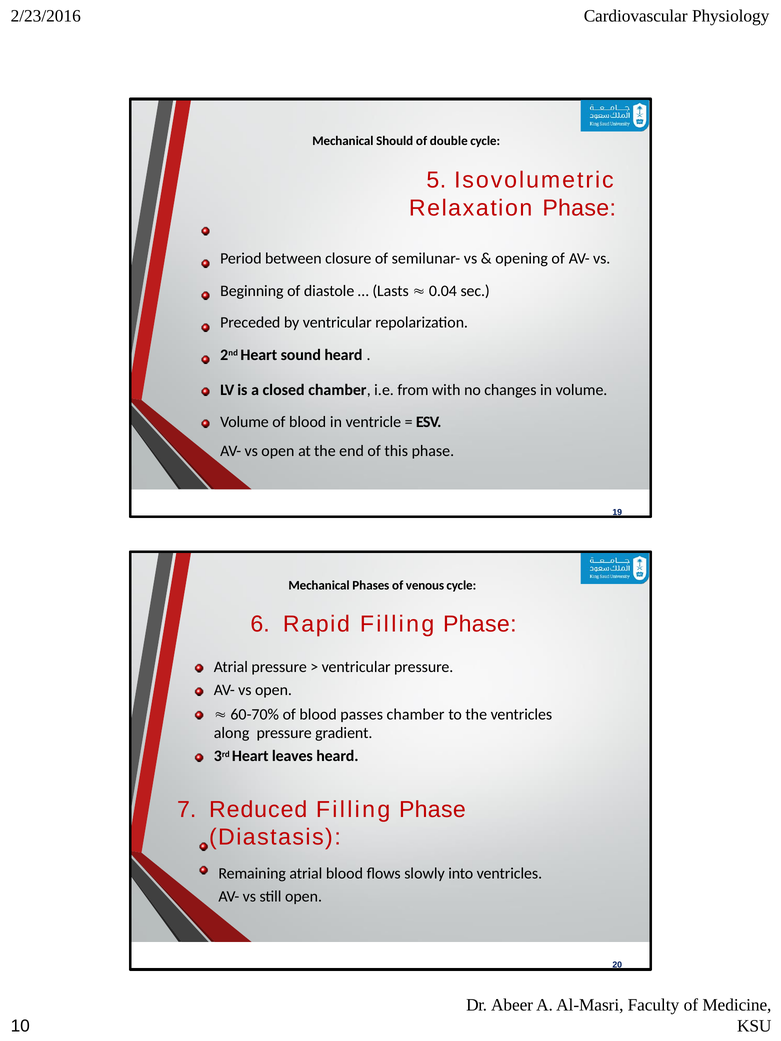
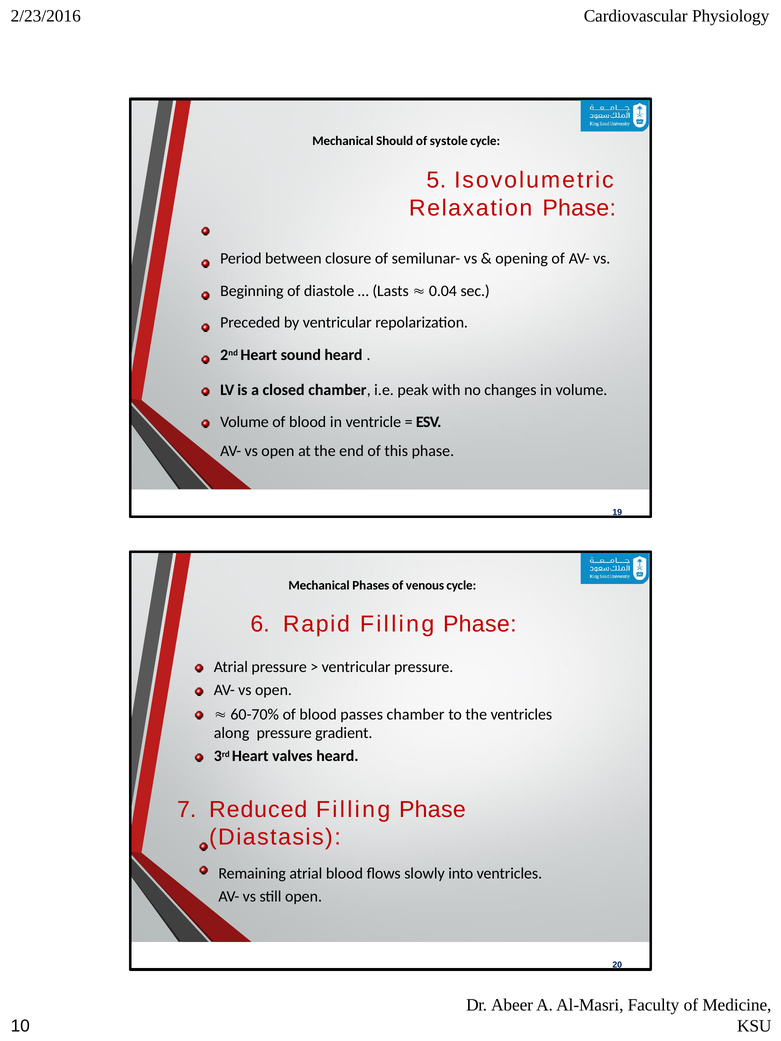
double: double -> systole
from: from -> peak
leaves: leaves -> valves
